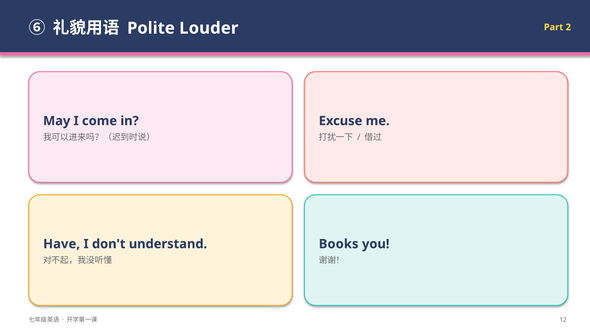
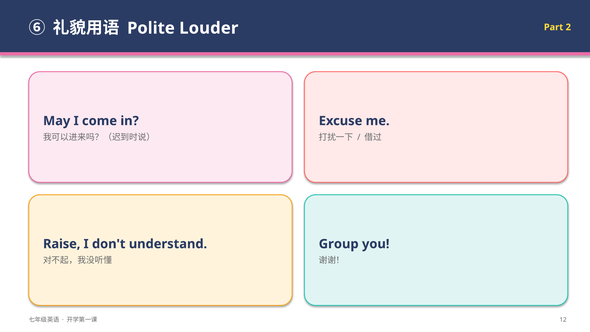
Have: Have -> Raise
Books: Books -> Group
